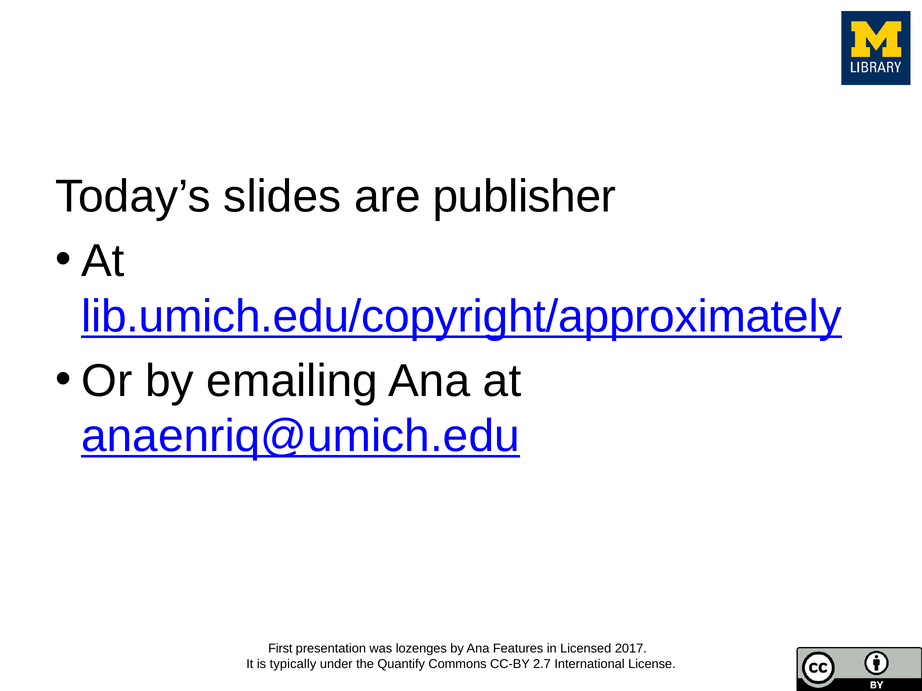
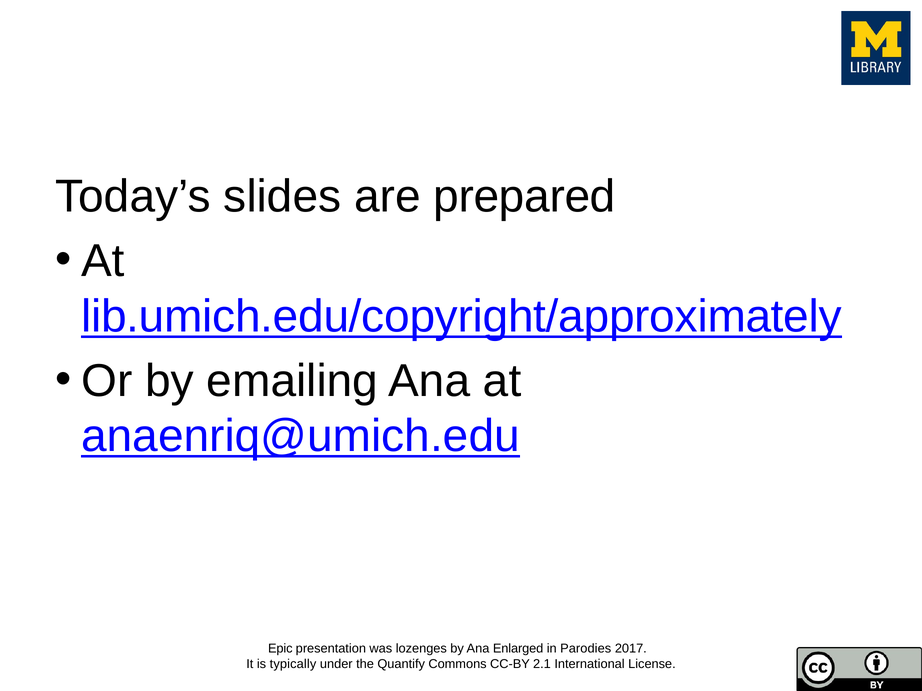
publisher: publisher -> prepared
First: First -> Epic
Features: Features -> Enlarged
Licensed: Licensed -> Parodies
2.7: 2.7 -> 2.1
